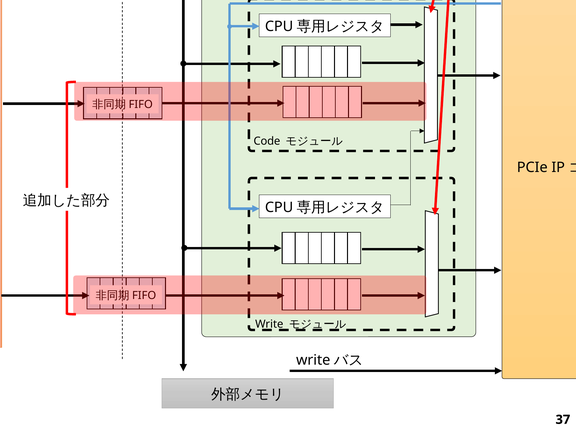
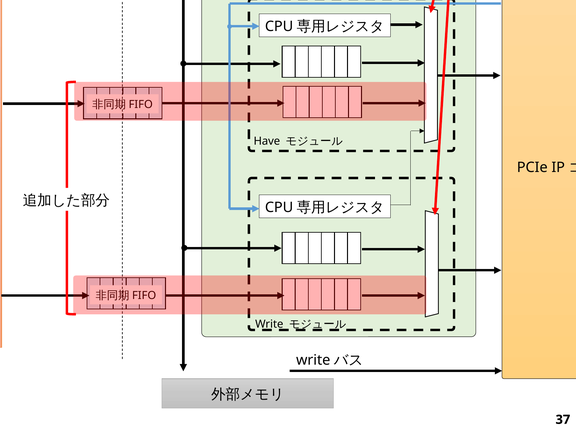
Code: Code -> Have
